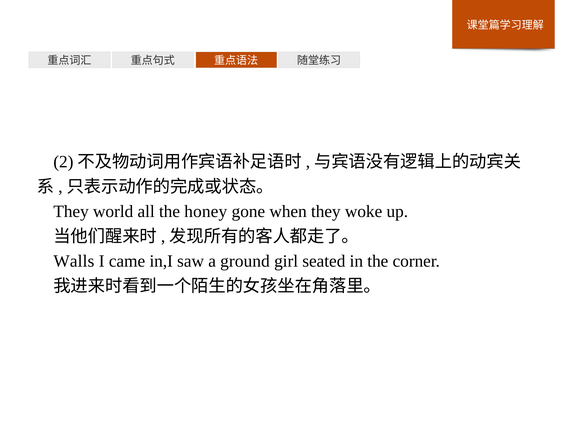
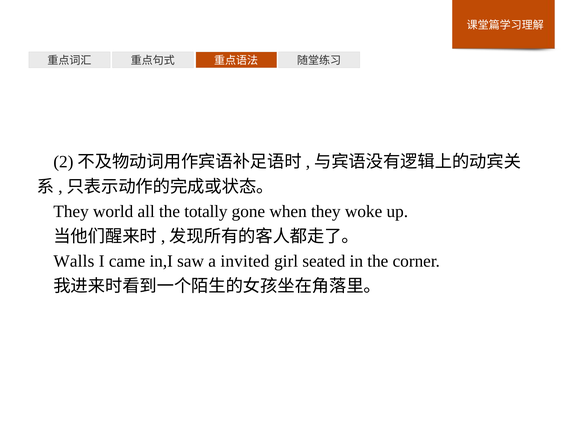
honey: honey -> totally
ground: ground -> invited
